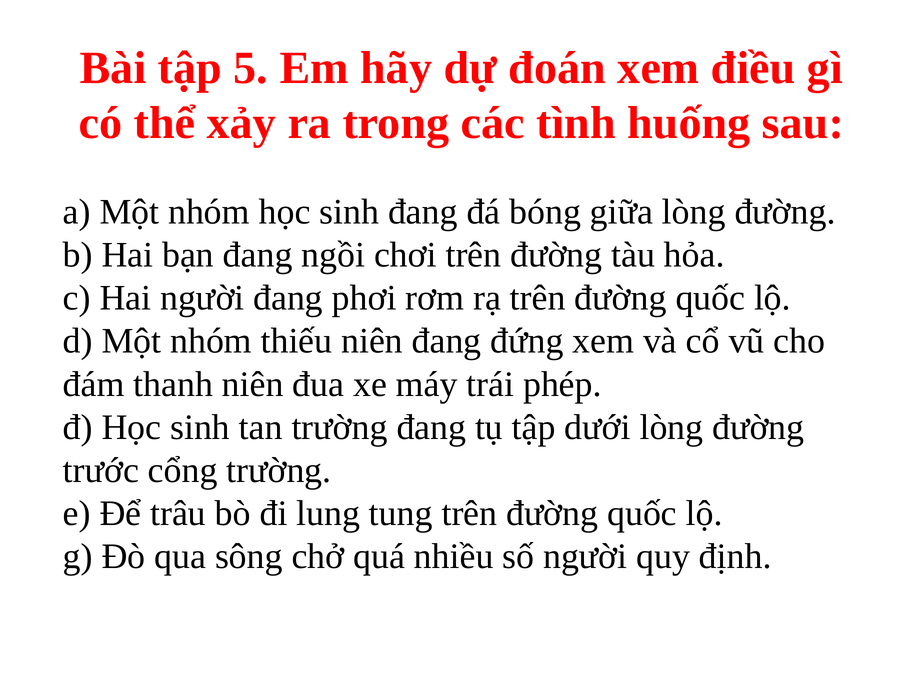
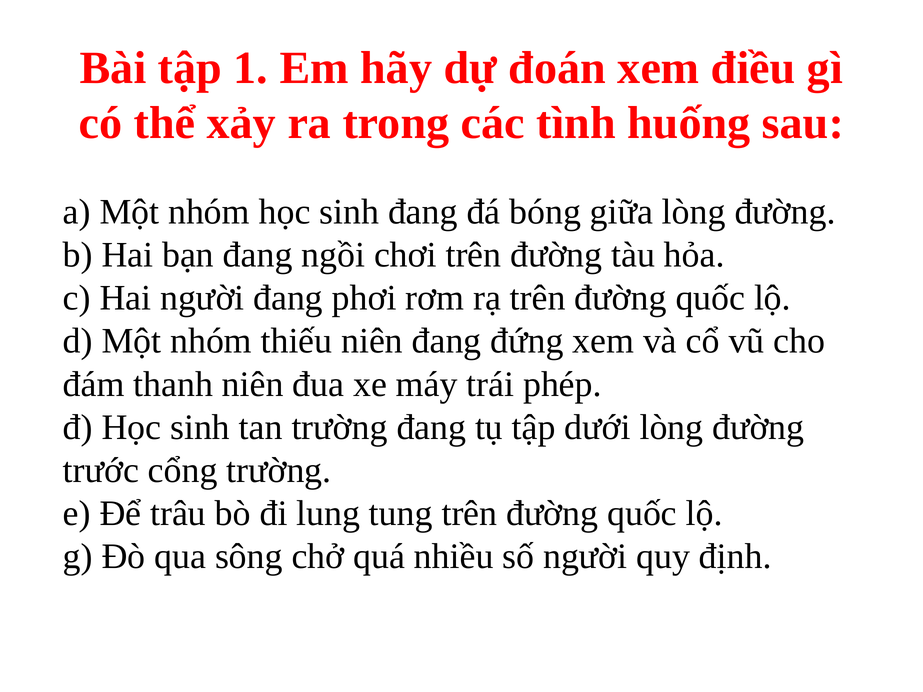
5: 5 -> 1
